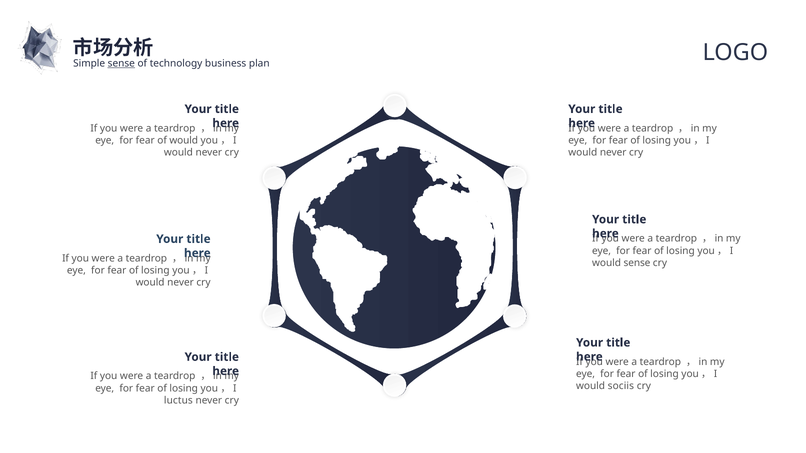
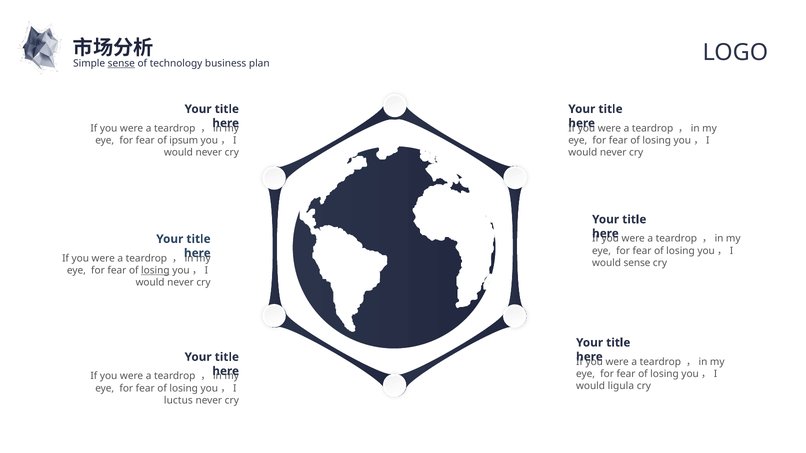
of would: would -> ipsum
losing at (155, 271) underline: none -> present
sociis: sociis -> ligula
